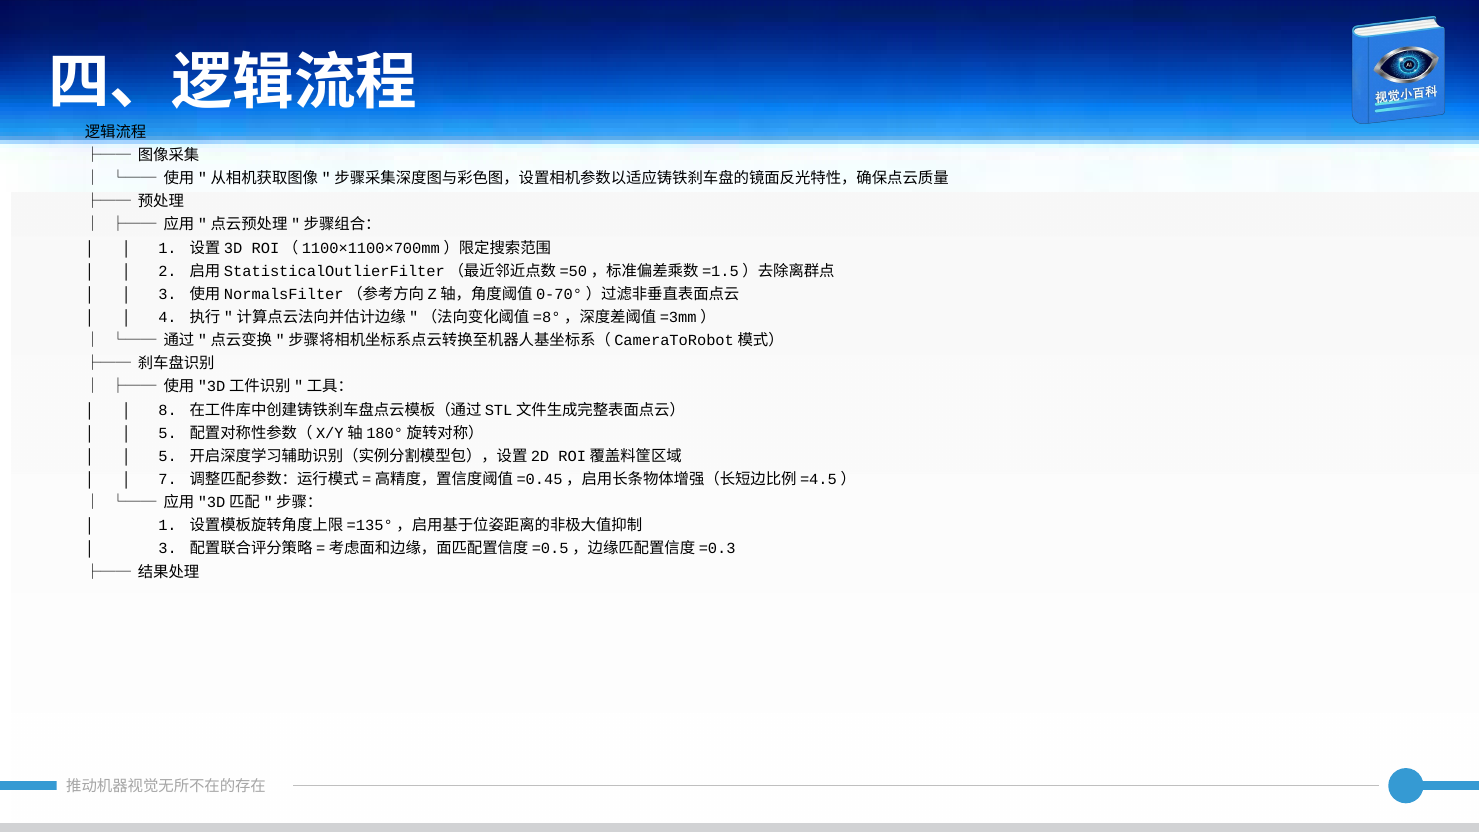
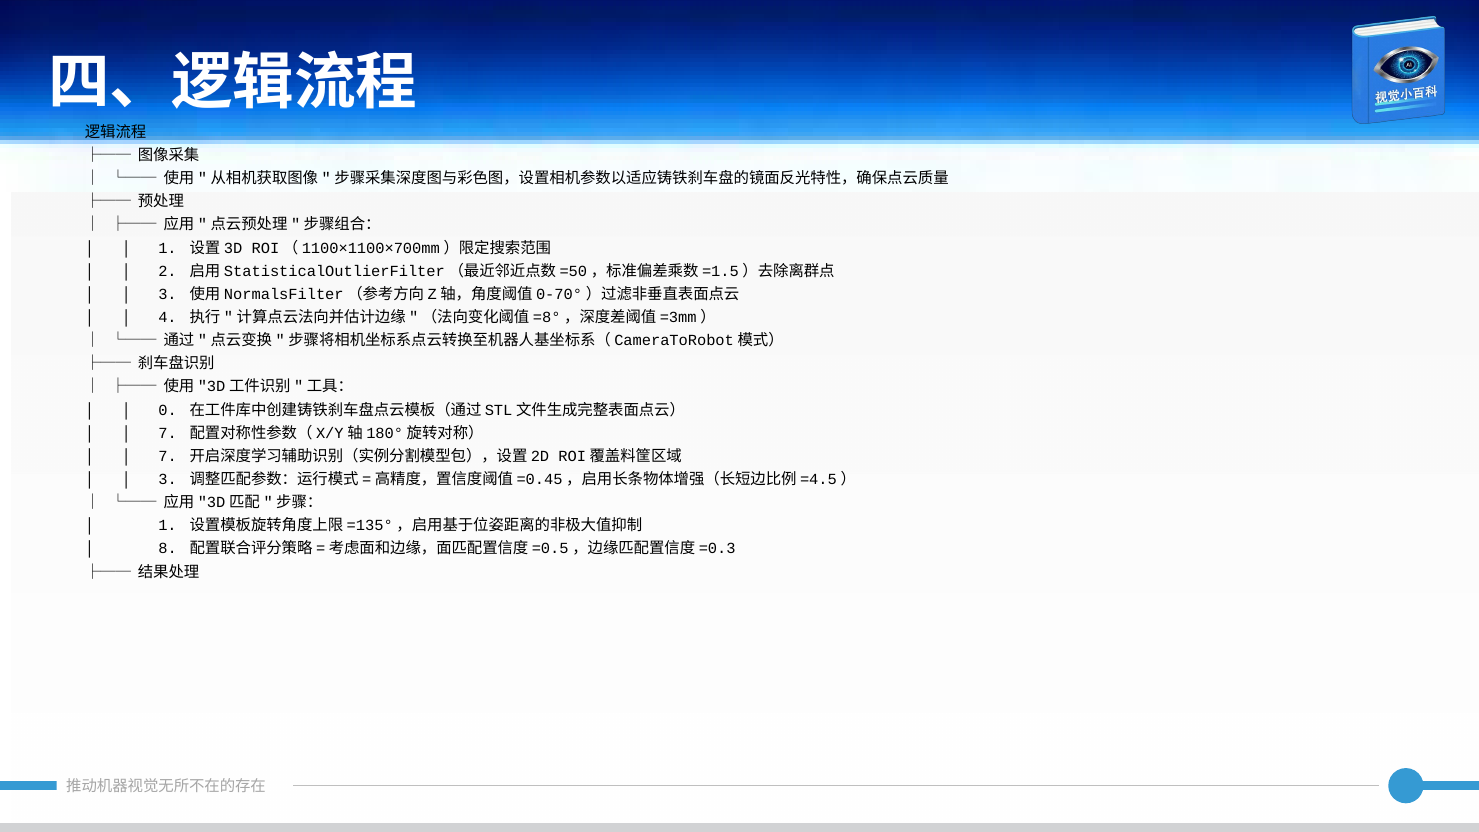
8: 8 -> 0
5 at (168, 433): 5 -> 7
5 at (168, 456): 5 -> 7
7 at (168, 479): 7 -> 3
3 at (168, 549): 3 -> 8
